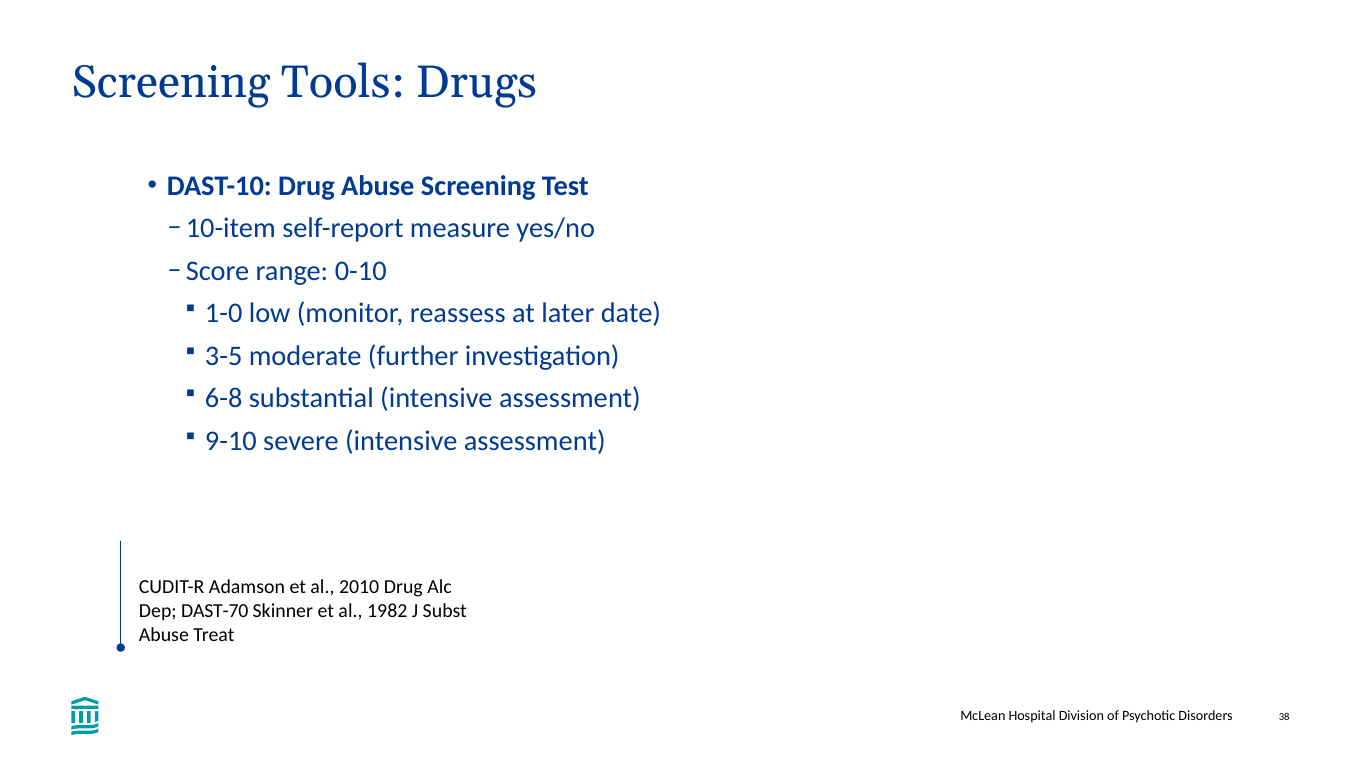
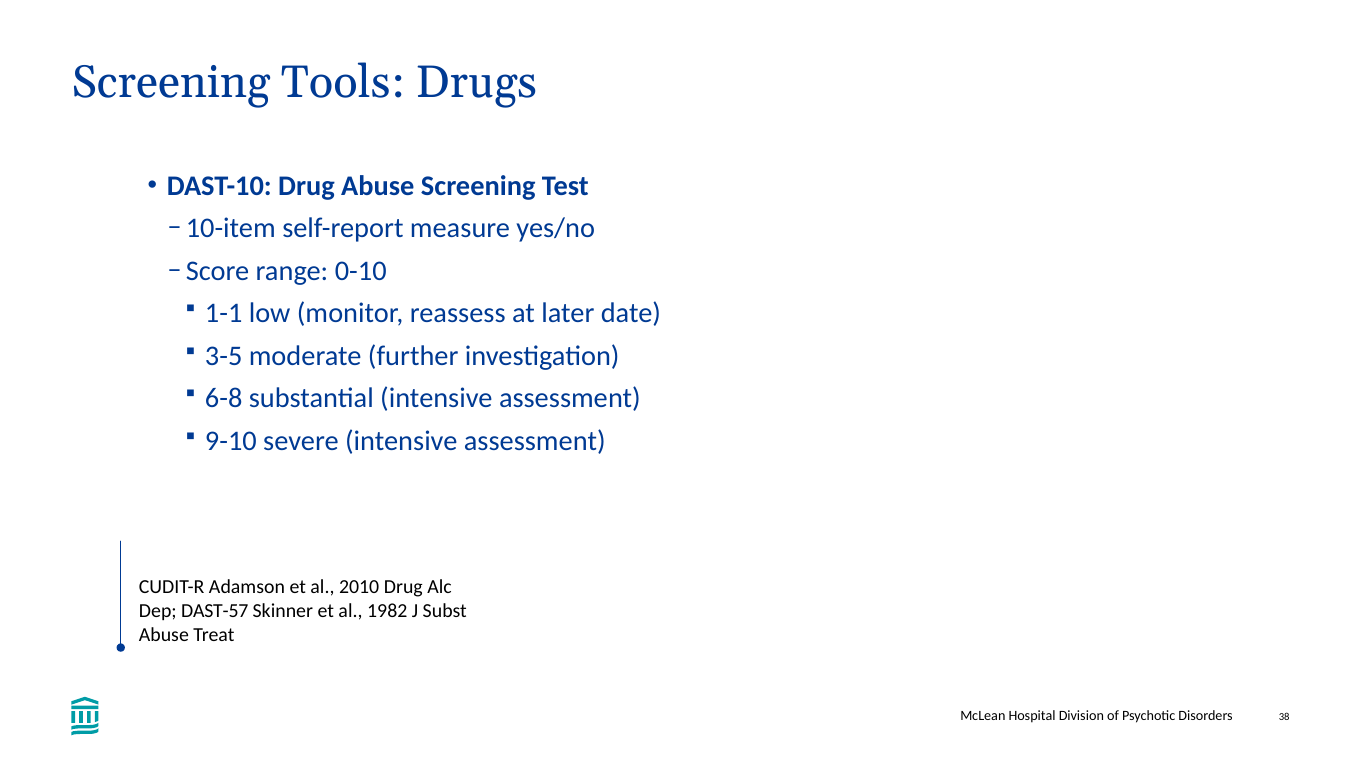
1-0: 1-0 -> 1-1
DAST-70: DAST-70 -> DAST-57
